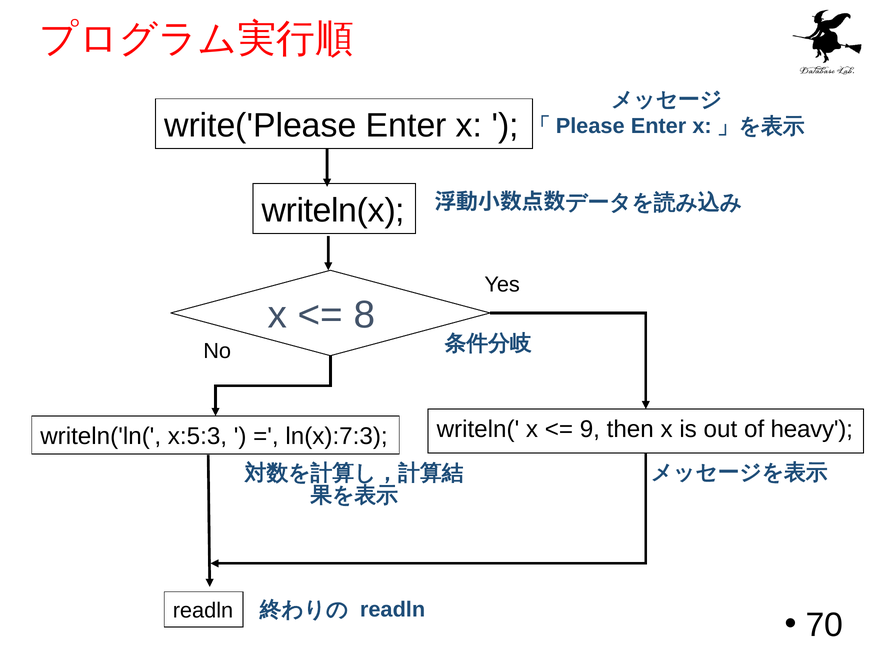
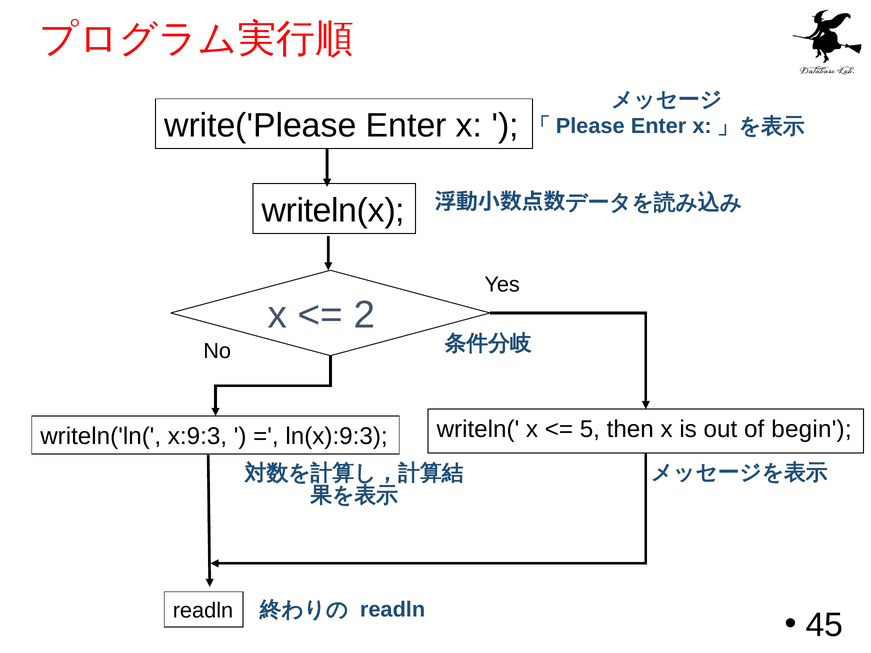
8: 8 -> 2
9: 9 -> 5
heavy: heavy -> begin
x:5:3: x:5:3 -> x:9:3
ln(x):7:3: ln(x):7:3 -> ln(x):9:3
70: 70 -> 45
